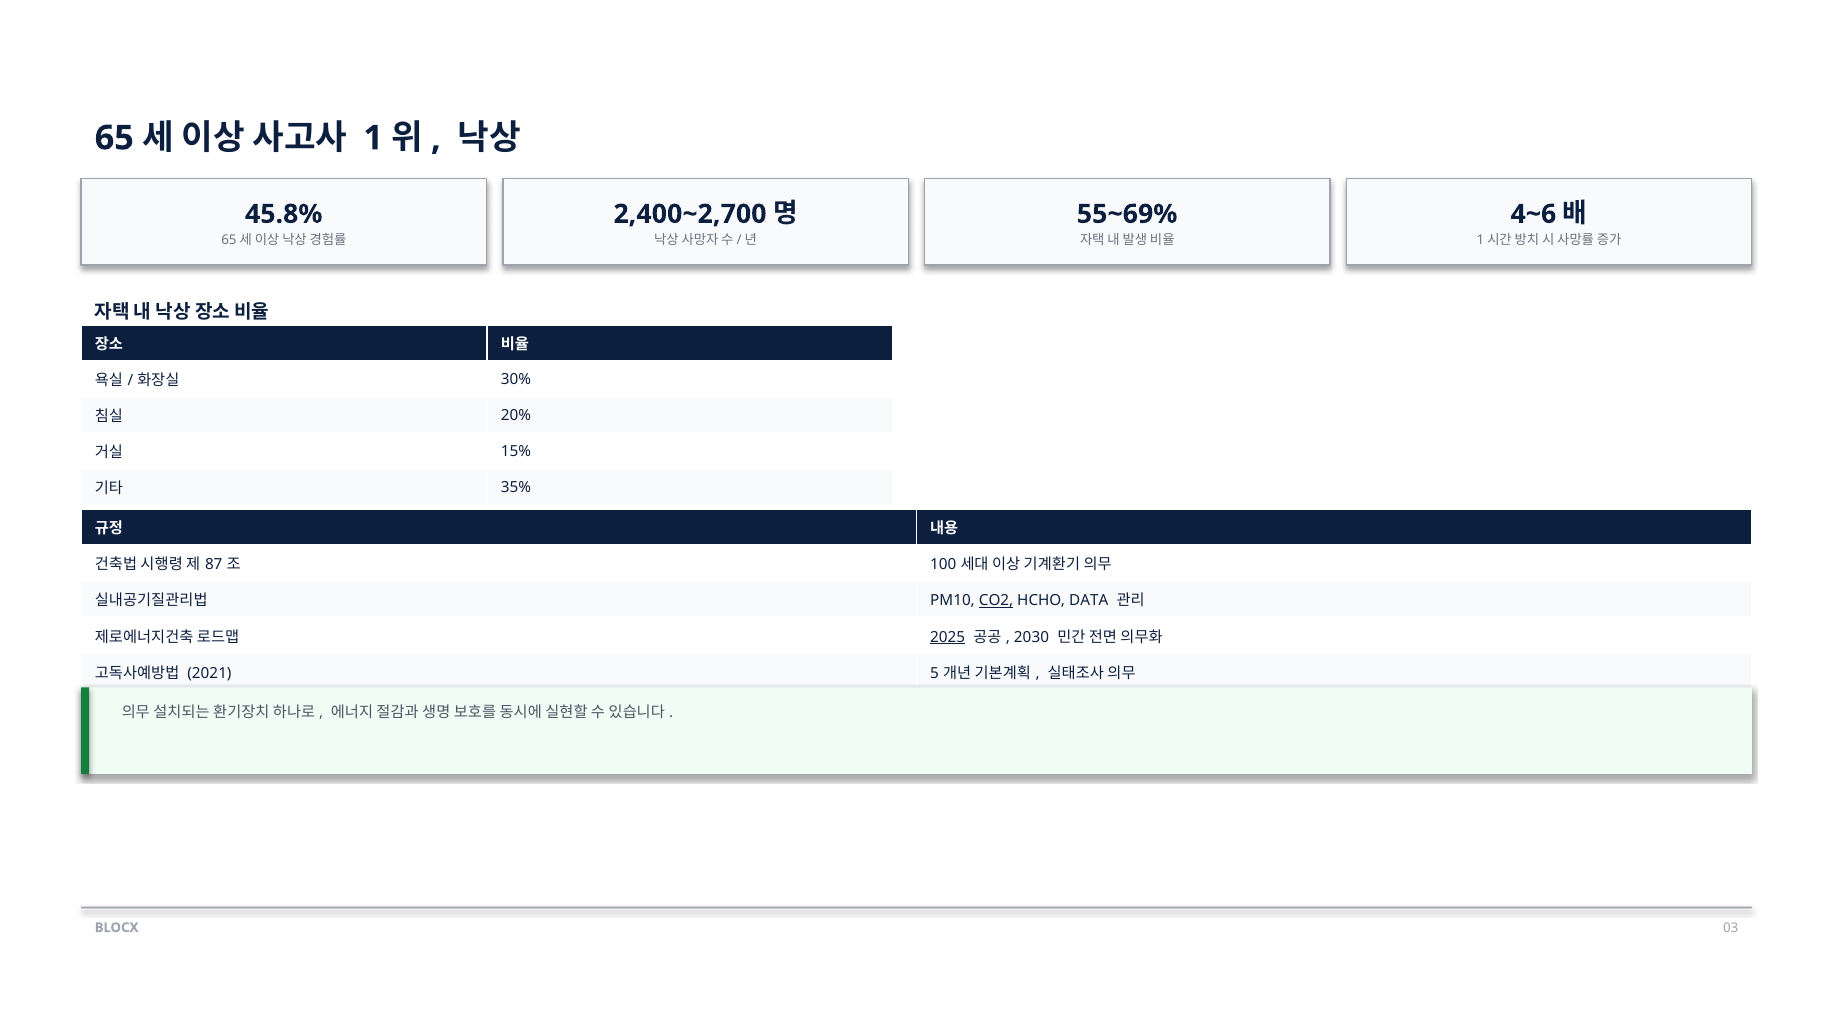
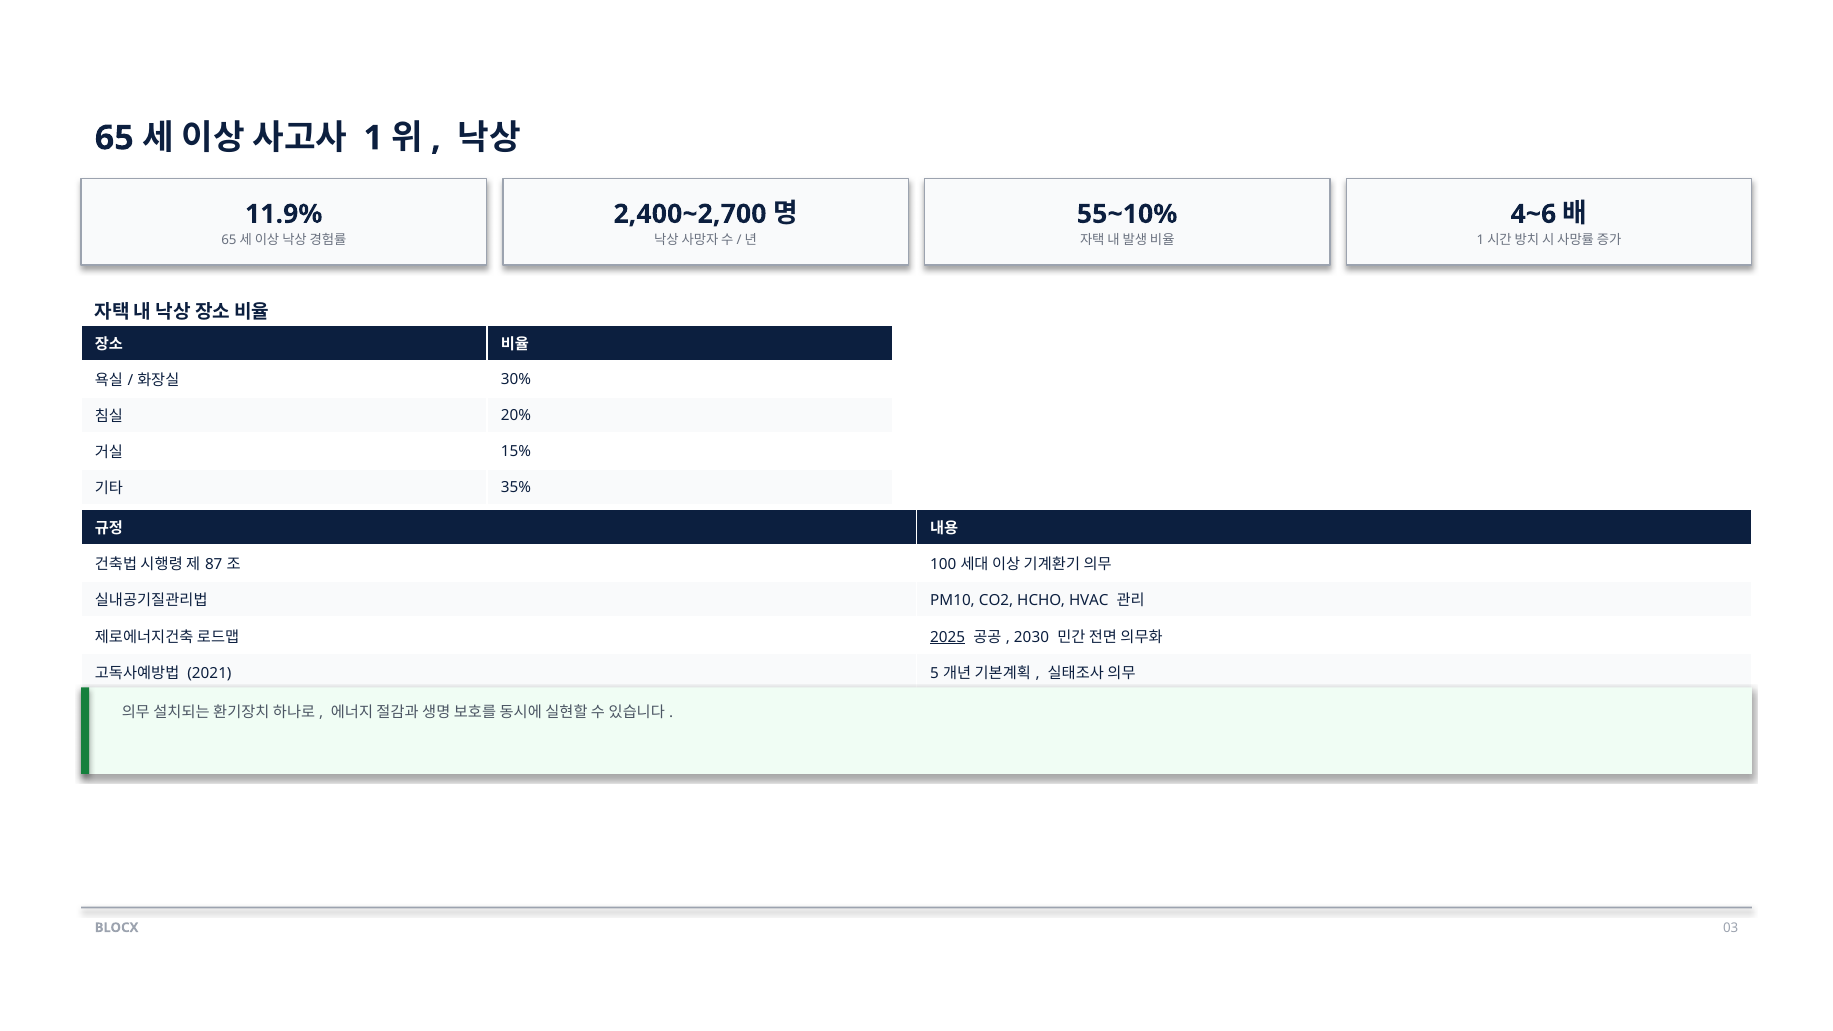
45.8%: 45.8% -> 11.9%
55~69%: 55~69% -> 55~10%
CO2 underline: present -> none
DATA: DATA -> HVAC
